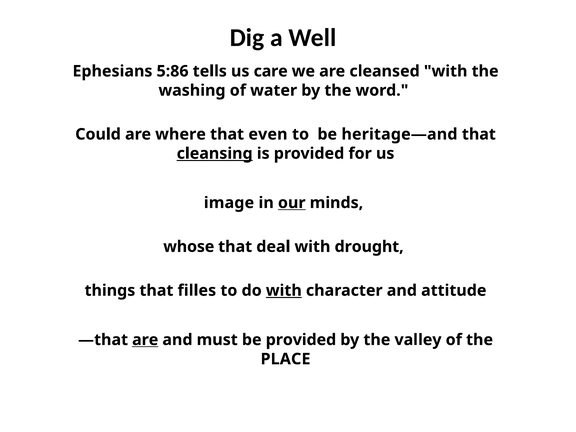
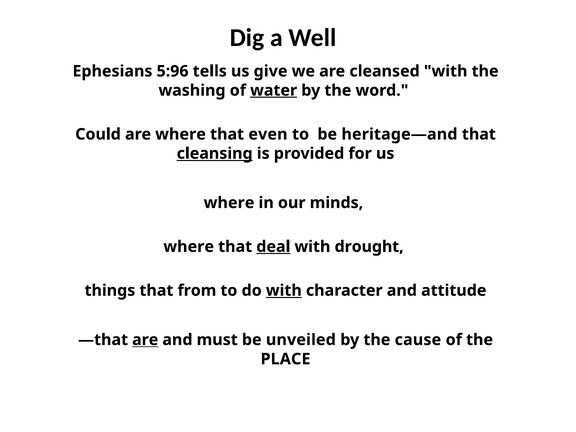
5:86: 5:86 -> 5:96
care: care -> give
water underline: none -> present
image at (229, 203): image -> where
our underline: present -> none
whose at (189, 247): whose -> where
deal underline: none -> present
filles: filles -> from
be provided: provided -> unveiled
valley: valley -> cause
